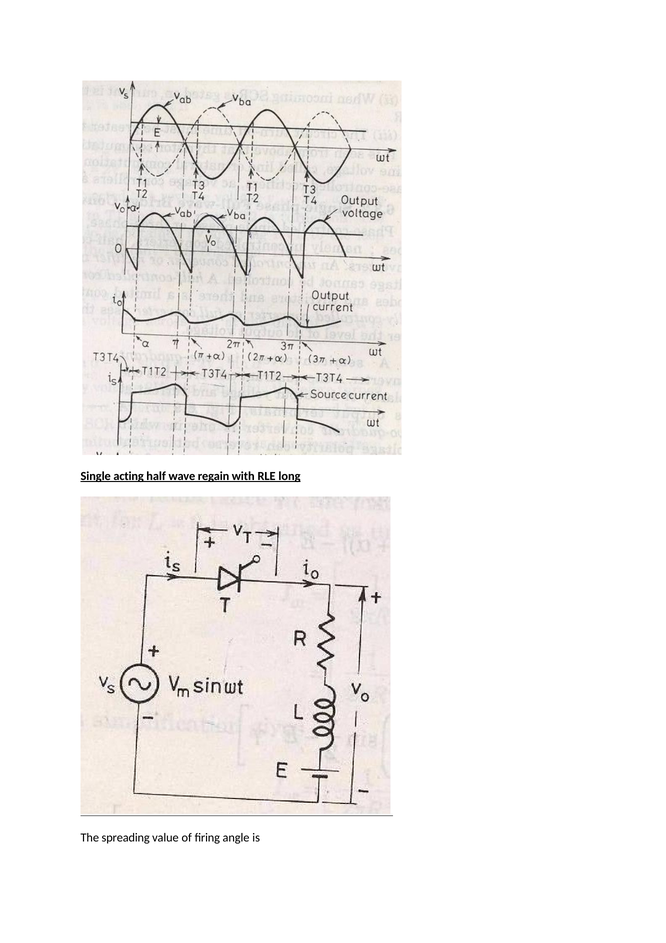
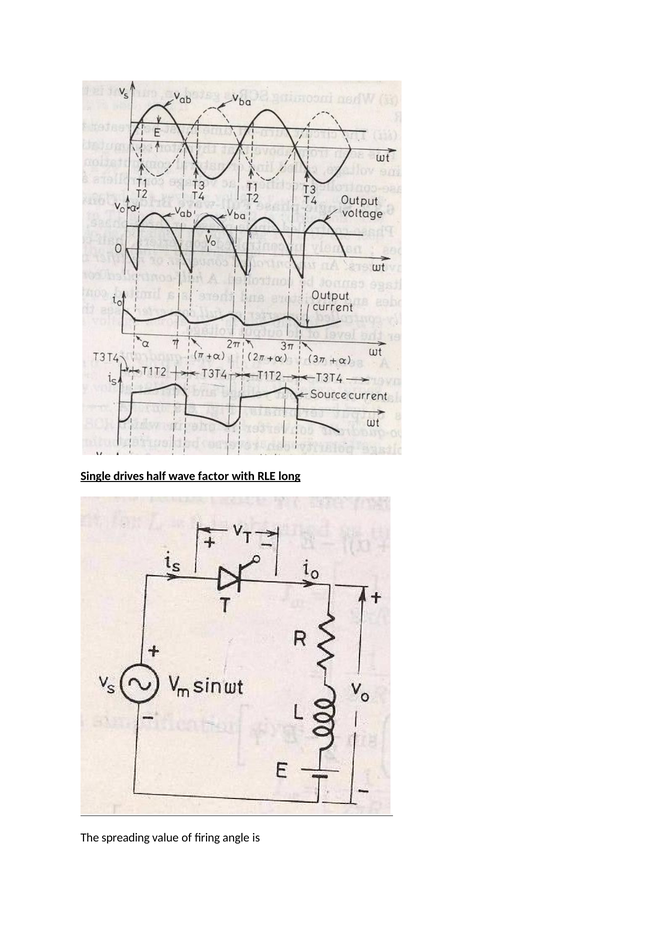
acting: acting -> drives
regain: regain -> factor
